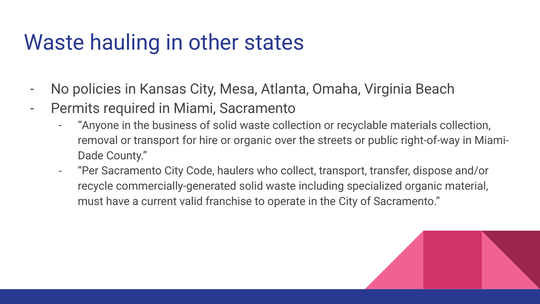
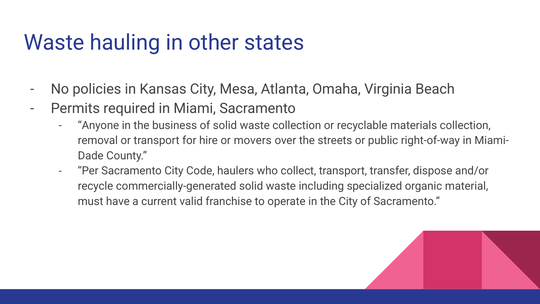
or organic: organic -> movers
